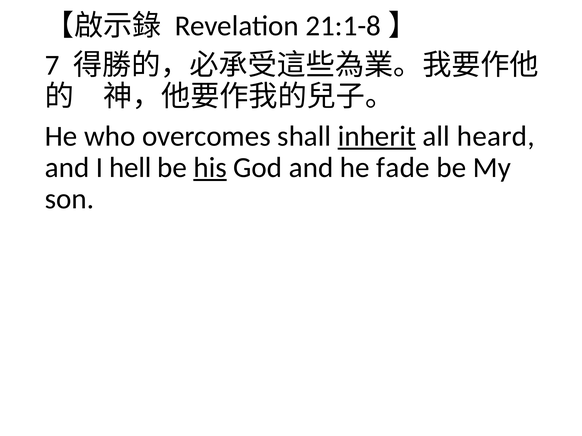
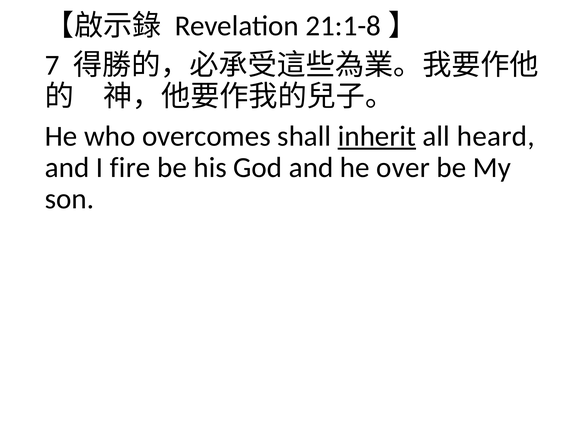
hell: hell -> fire
his underline: present -> none
fade: fade -> over
